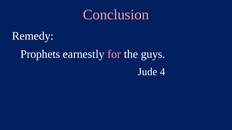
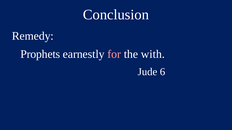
Conclusion colour: pink -> white
guys: guys -> with
4: 4 -> 6
